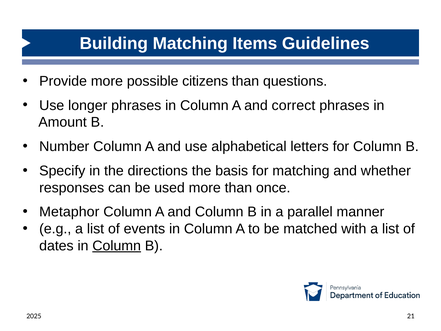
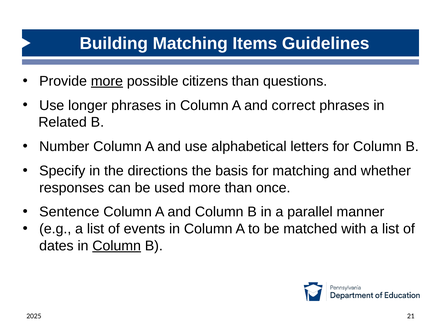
more at (107, 81) underline: none -> present
Amount: Amount -> Related
Metaphor: Metaphor -> Sentence
